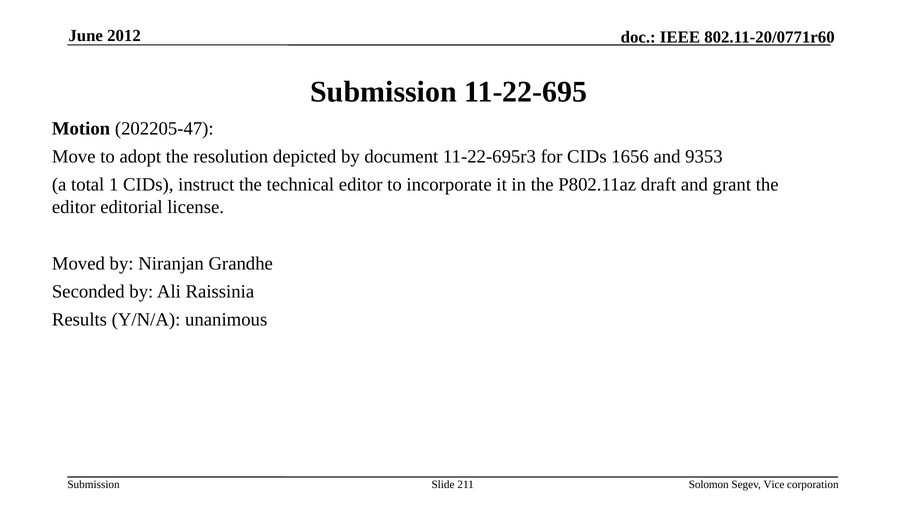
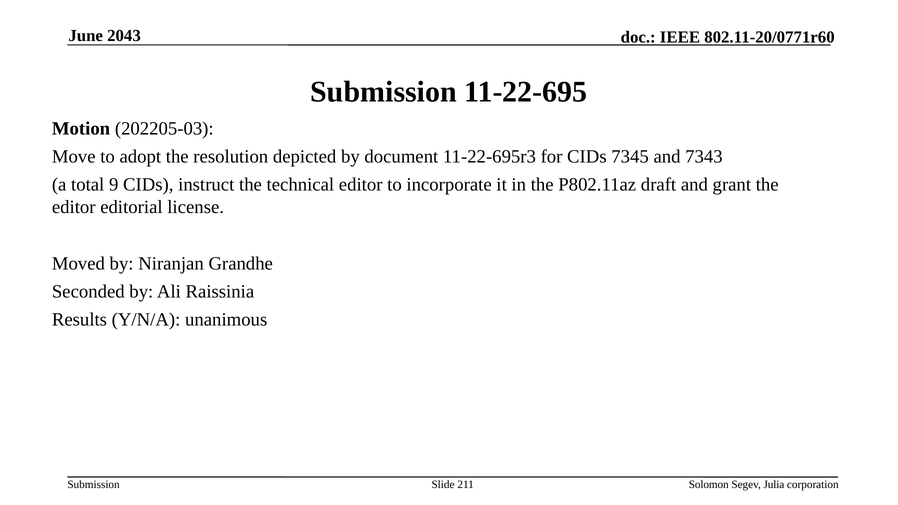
2012: 2012 -> 2043
202205-47: 202205-47 -> 202205-03
1656: 1656 -> 7345
9353: 9353 -> 7343
1: 1 -> 9
Vice: Vice -> Julia
